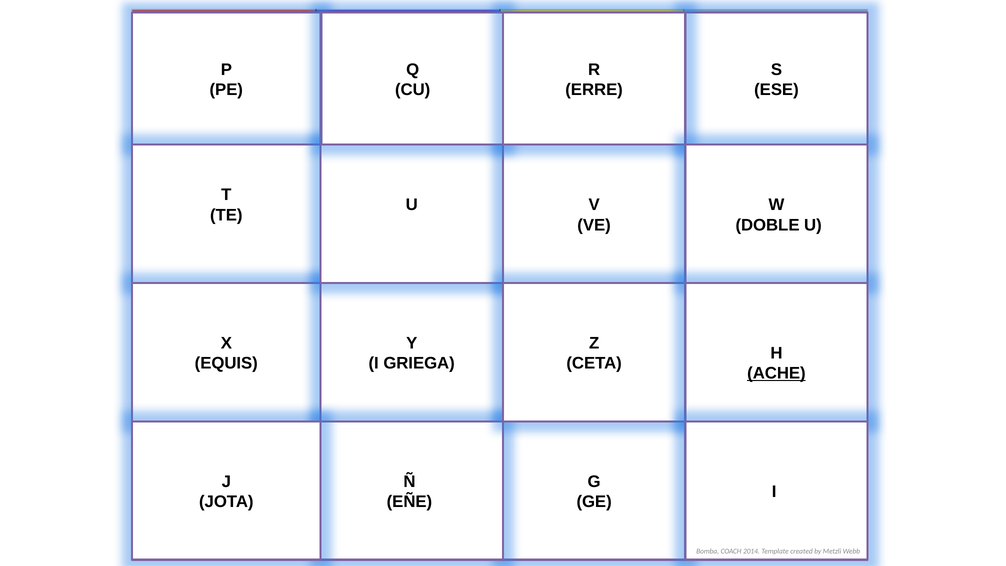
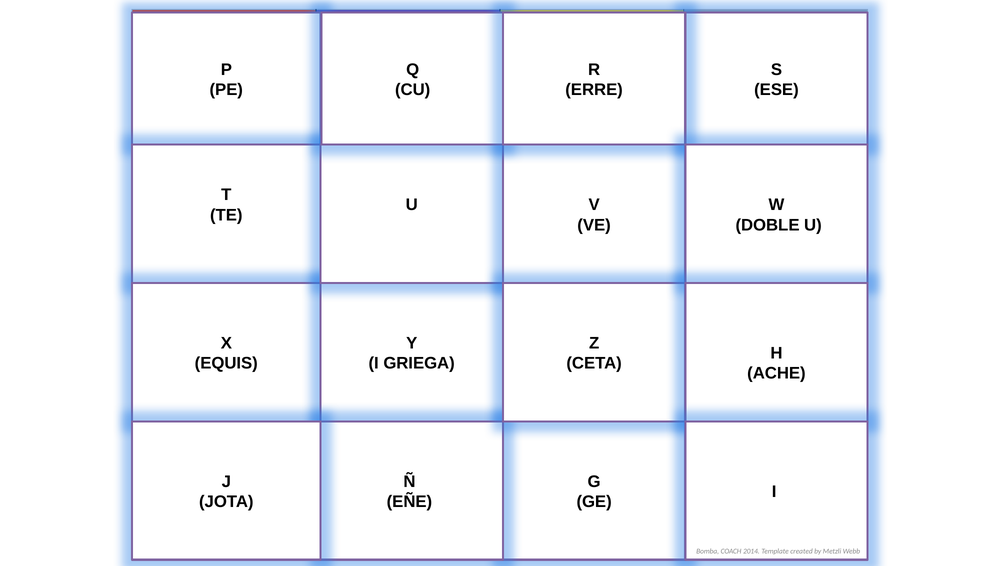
ACHE underline: present -> none
